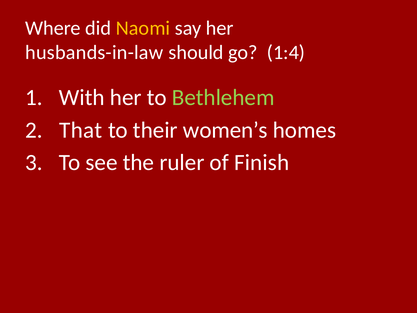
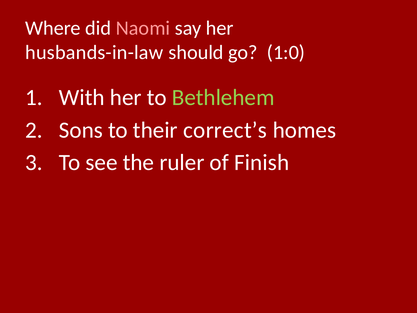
Naomi colour: yellow -> pink
1:4: 1:4 -> 1:0
That: That -> Sons
women’s: women’s -> correct’s
